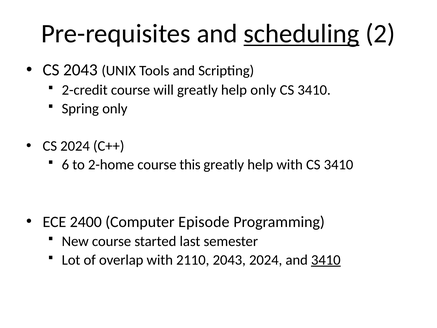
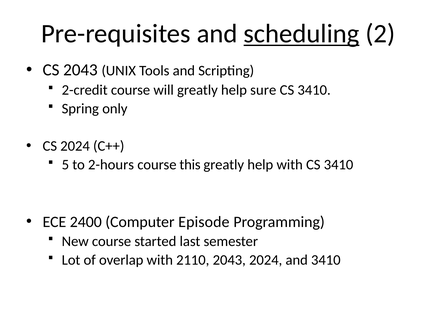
help only: only -> sure
6: 6 -> 5
2-home: 2-home -> 2-hours
3410 at (326, 260) underline: present -> none
